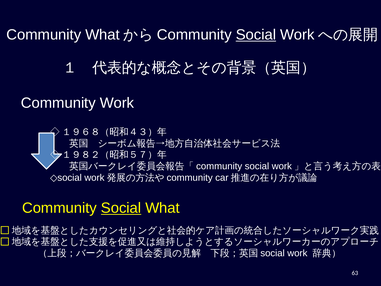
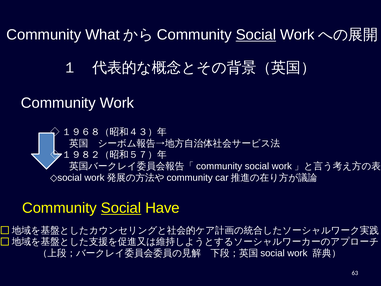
Social What: What -> Have
